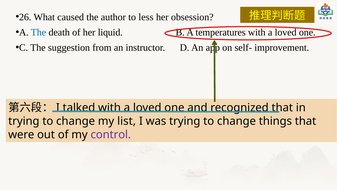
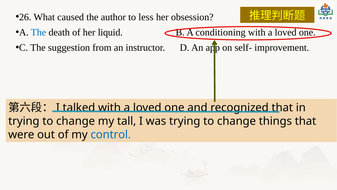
temperatures: temperatures -> conditioning
list: list -> tall
control colour: purple -> blue
